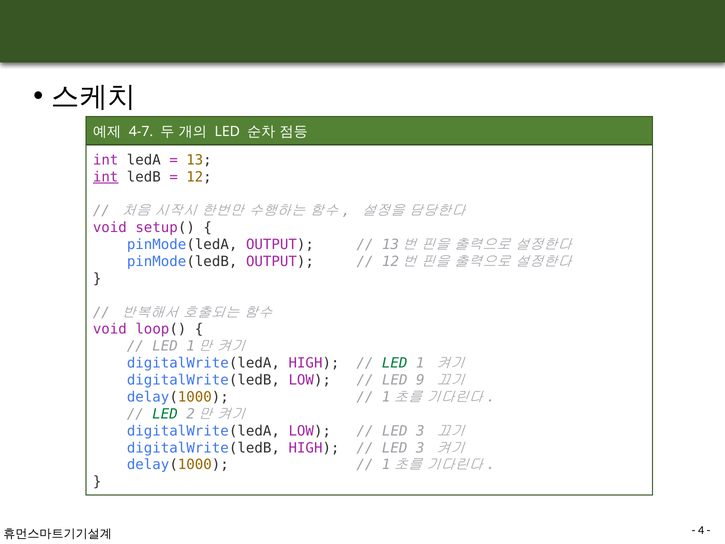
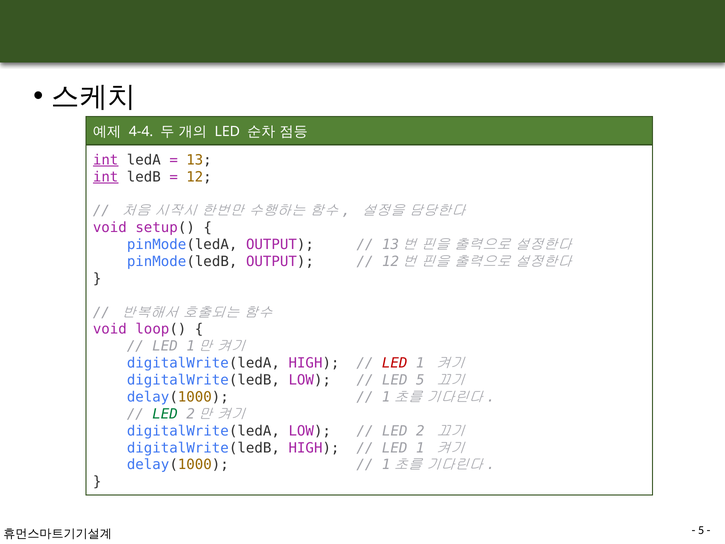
4-7: 4-7 -> 4-4
int at (106, 160) underline: none -> present
LED at (395, 363) colour: green -> red
LED 9: 9 -> 5
3 at (420, 431): 3 -> 2
3 at (420, 448): 3 -> 1
4 at (701, 530): 4 -> 5
